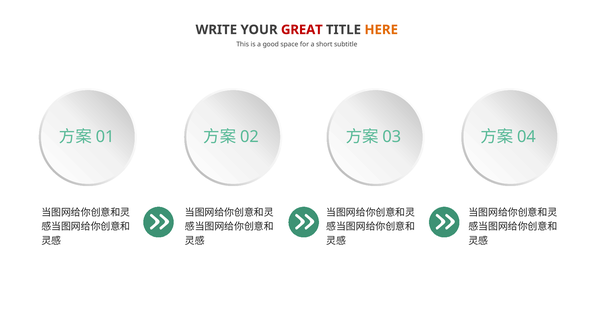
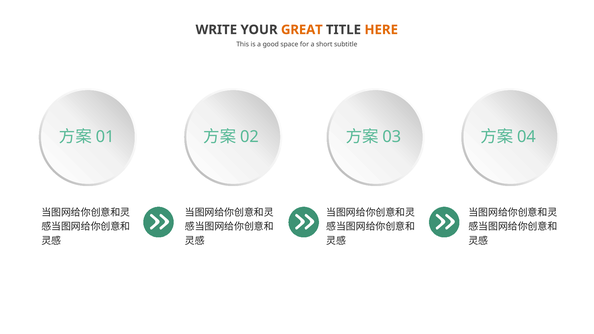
GREAT colour: red -> orange
